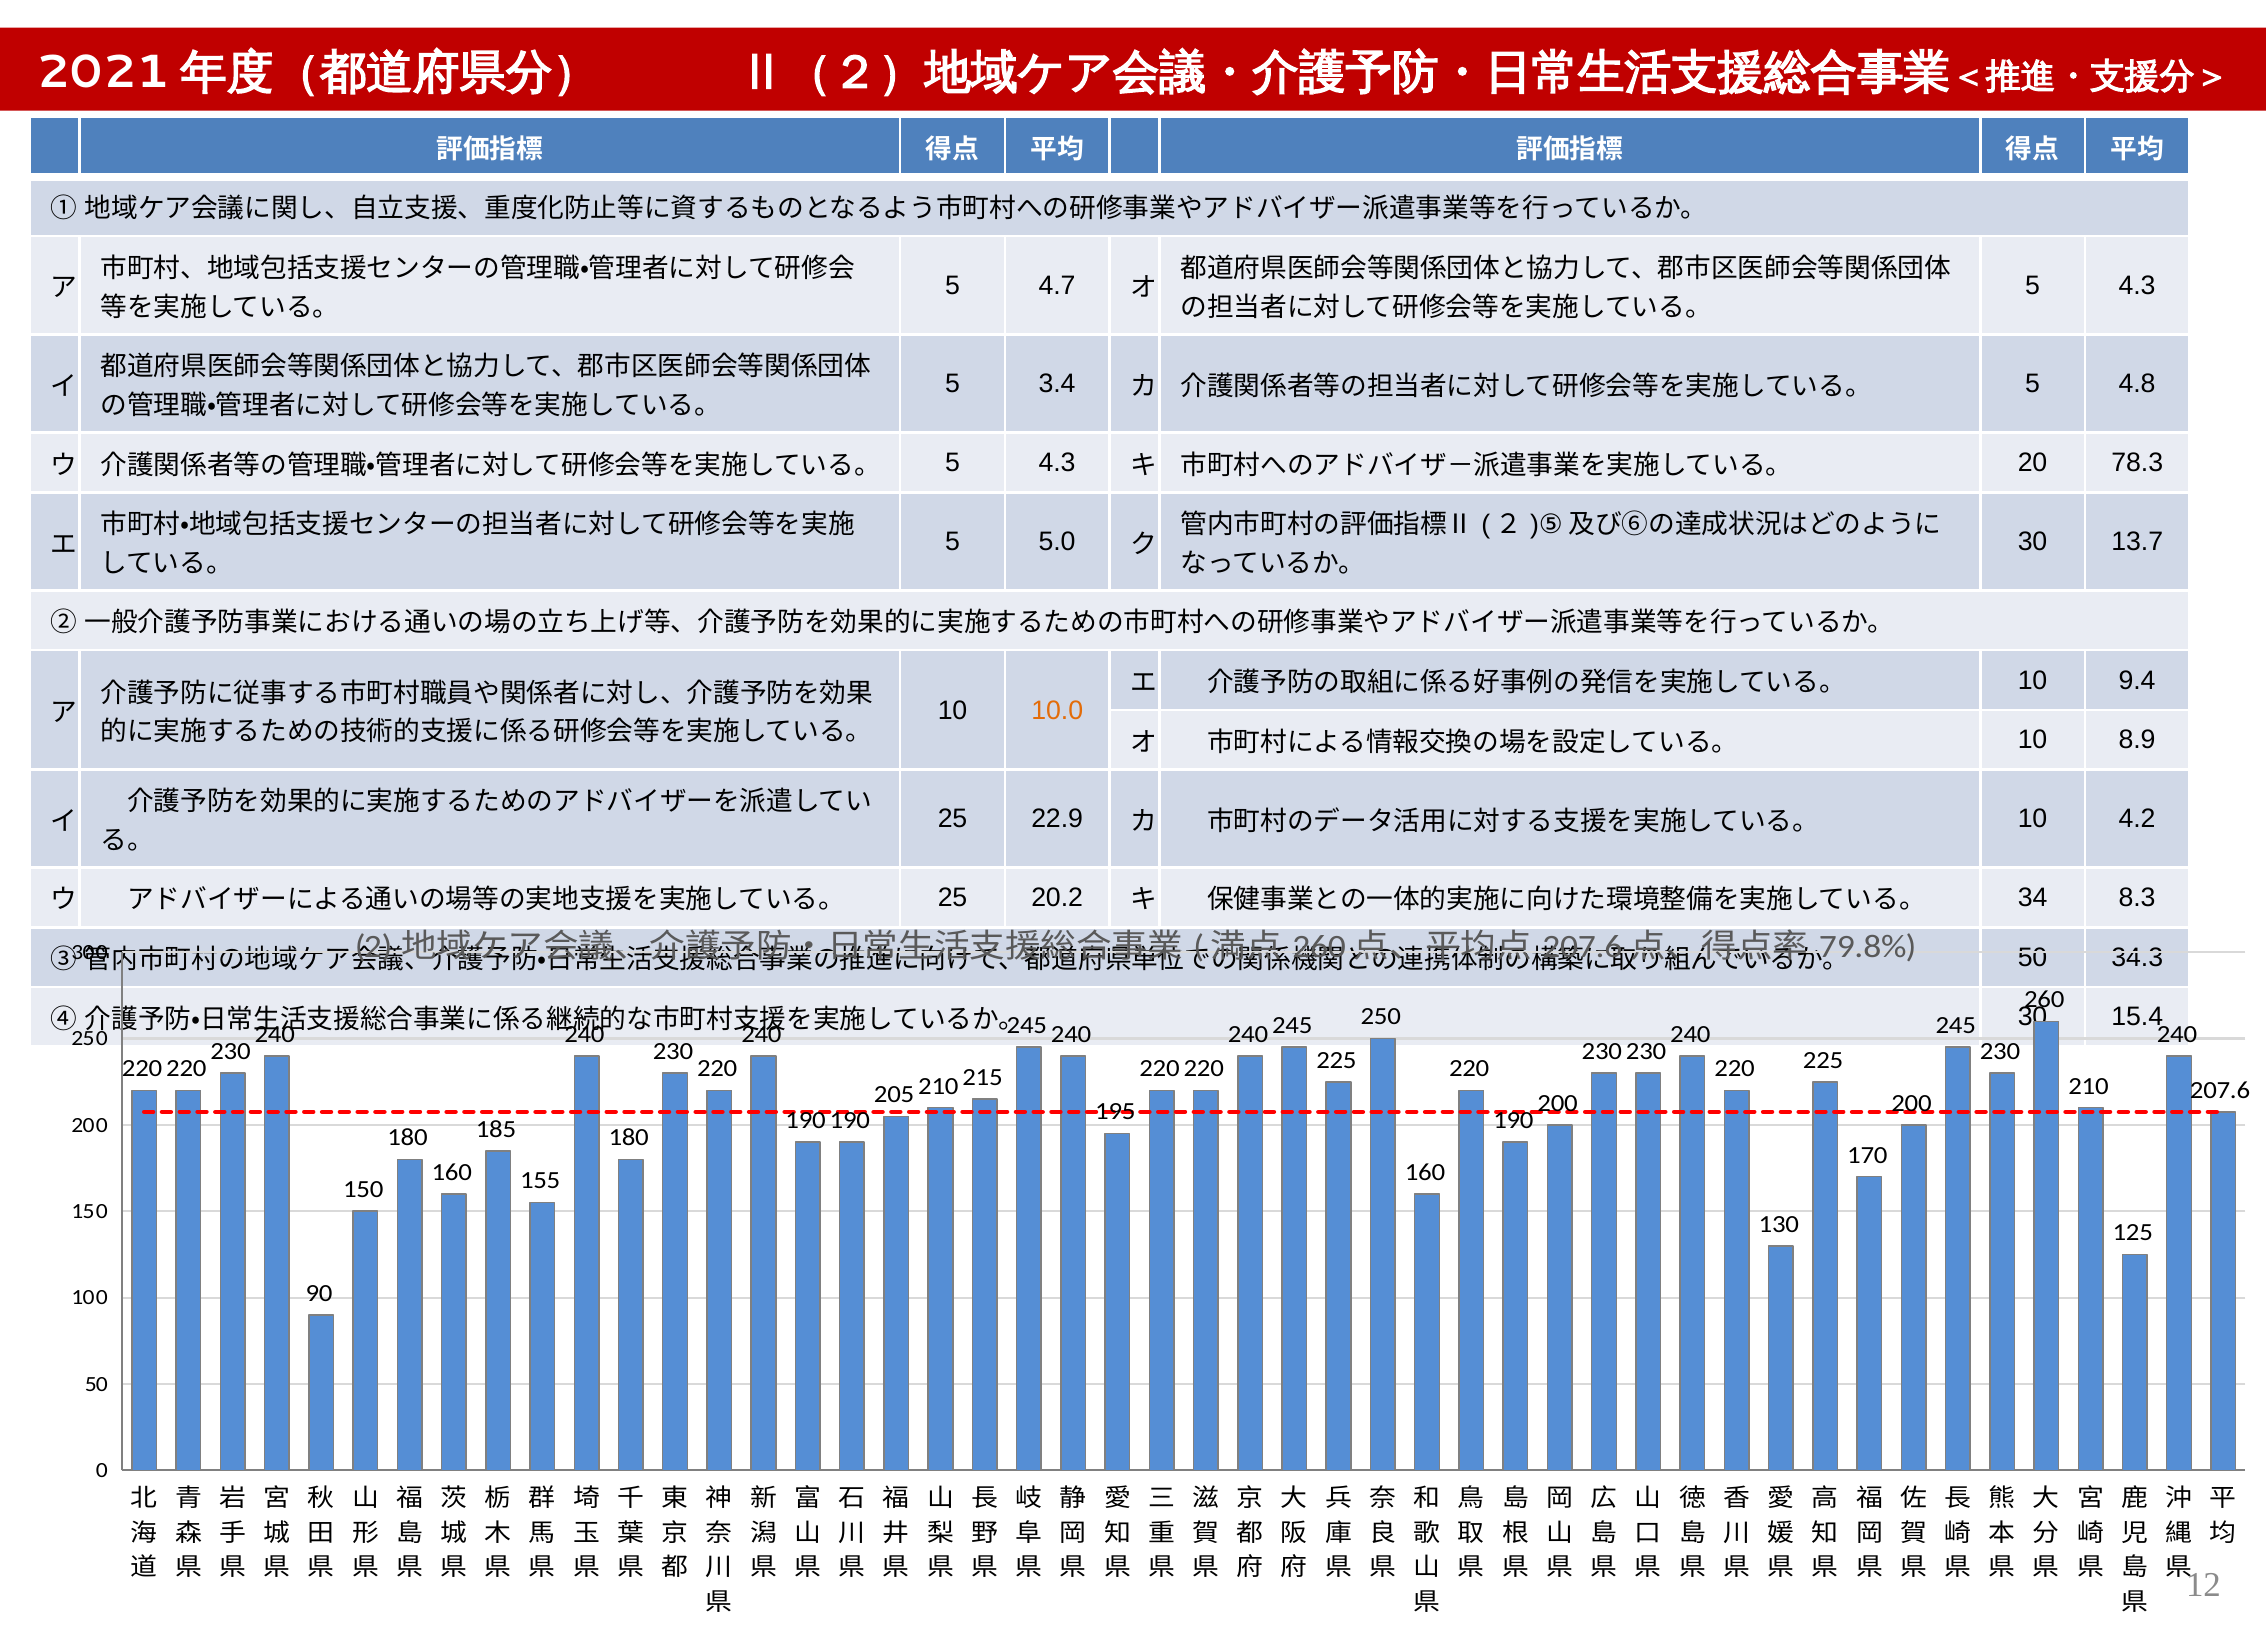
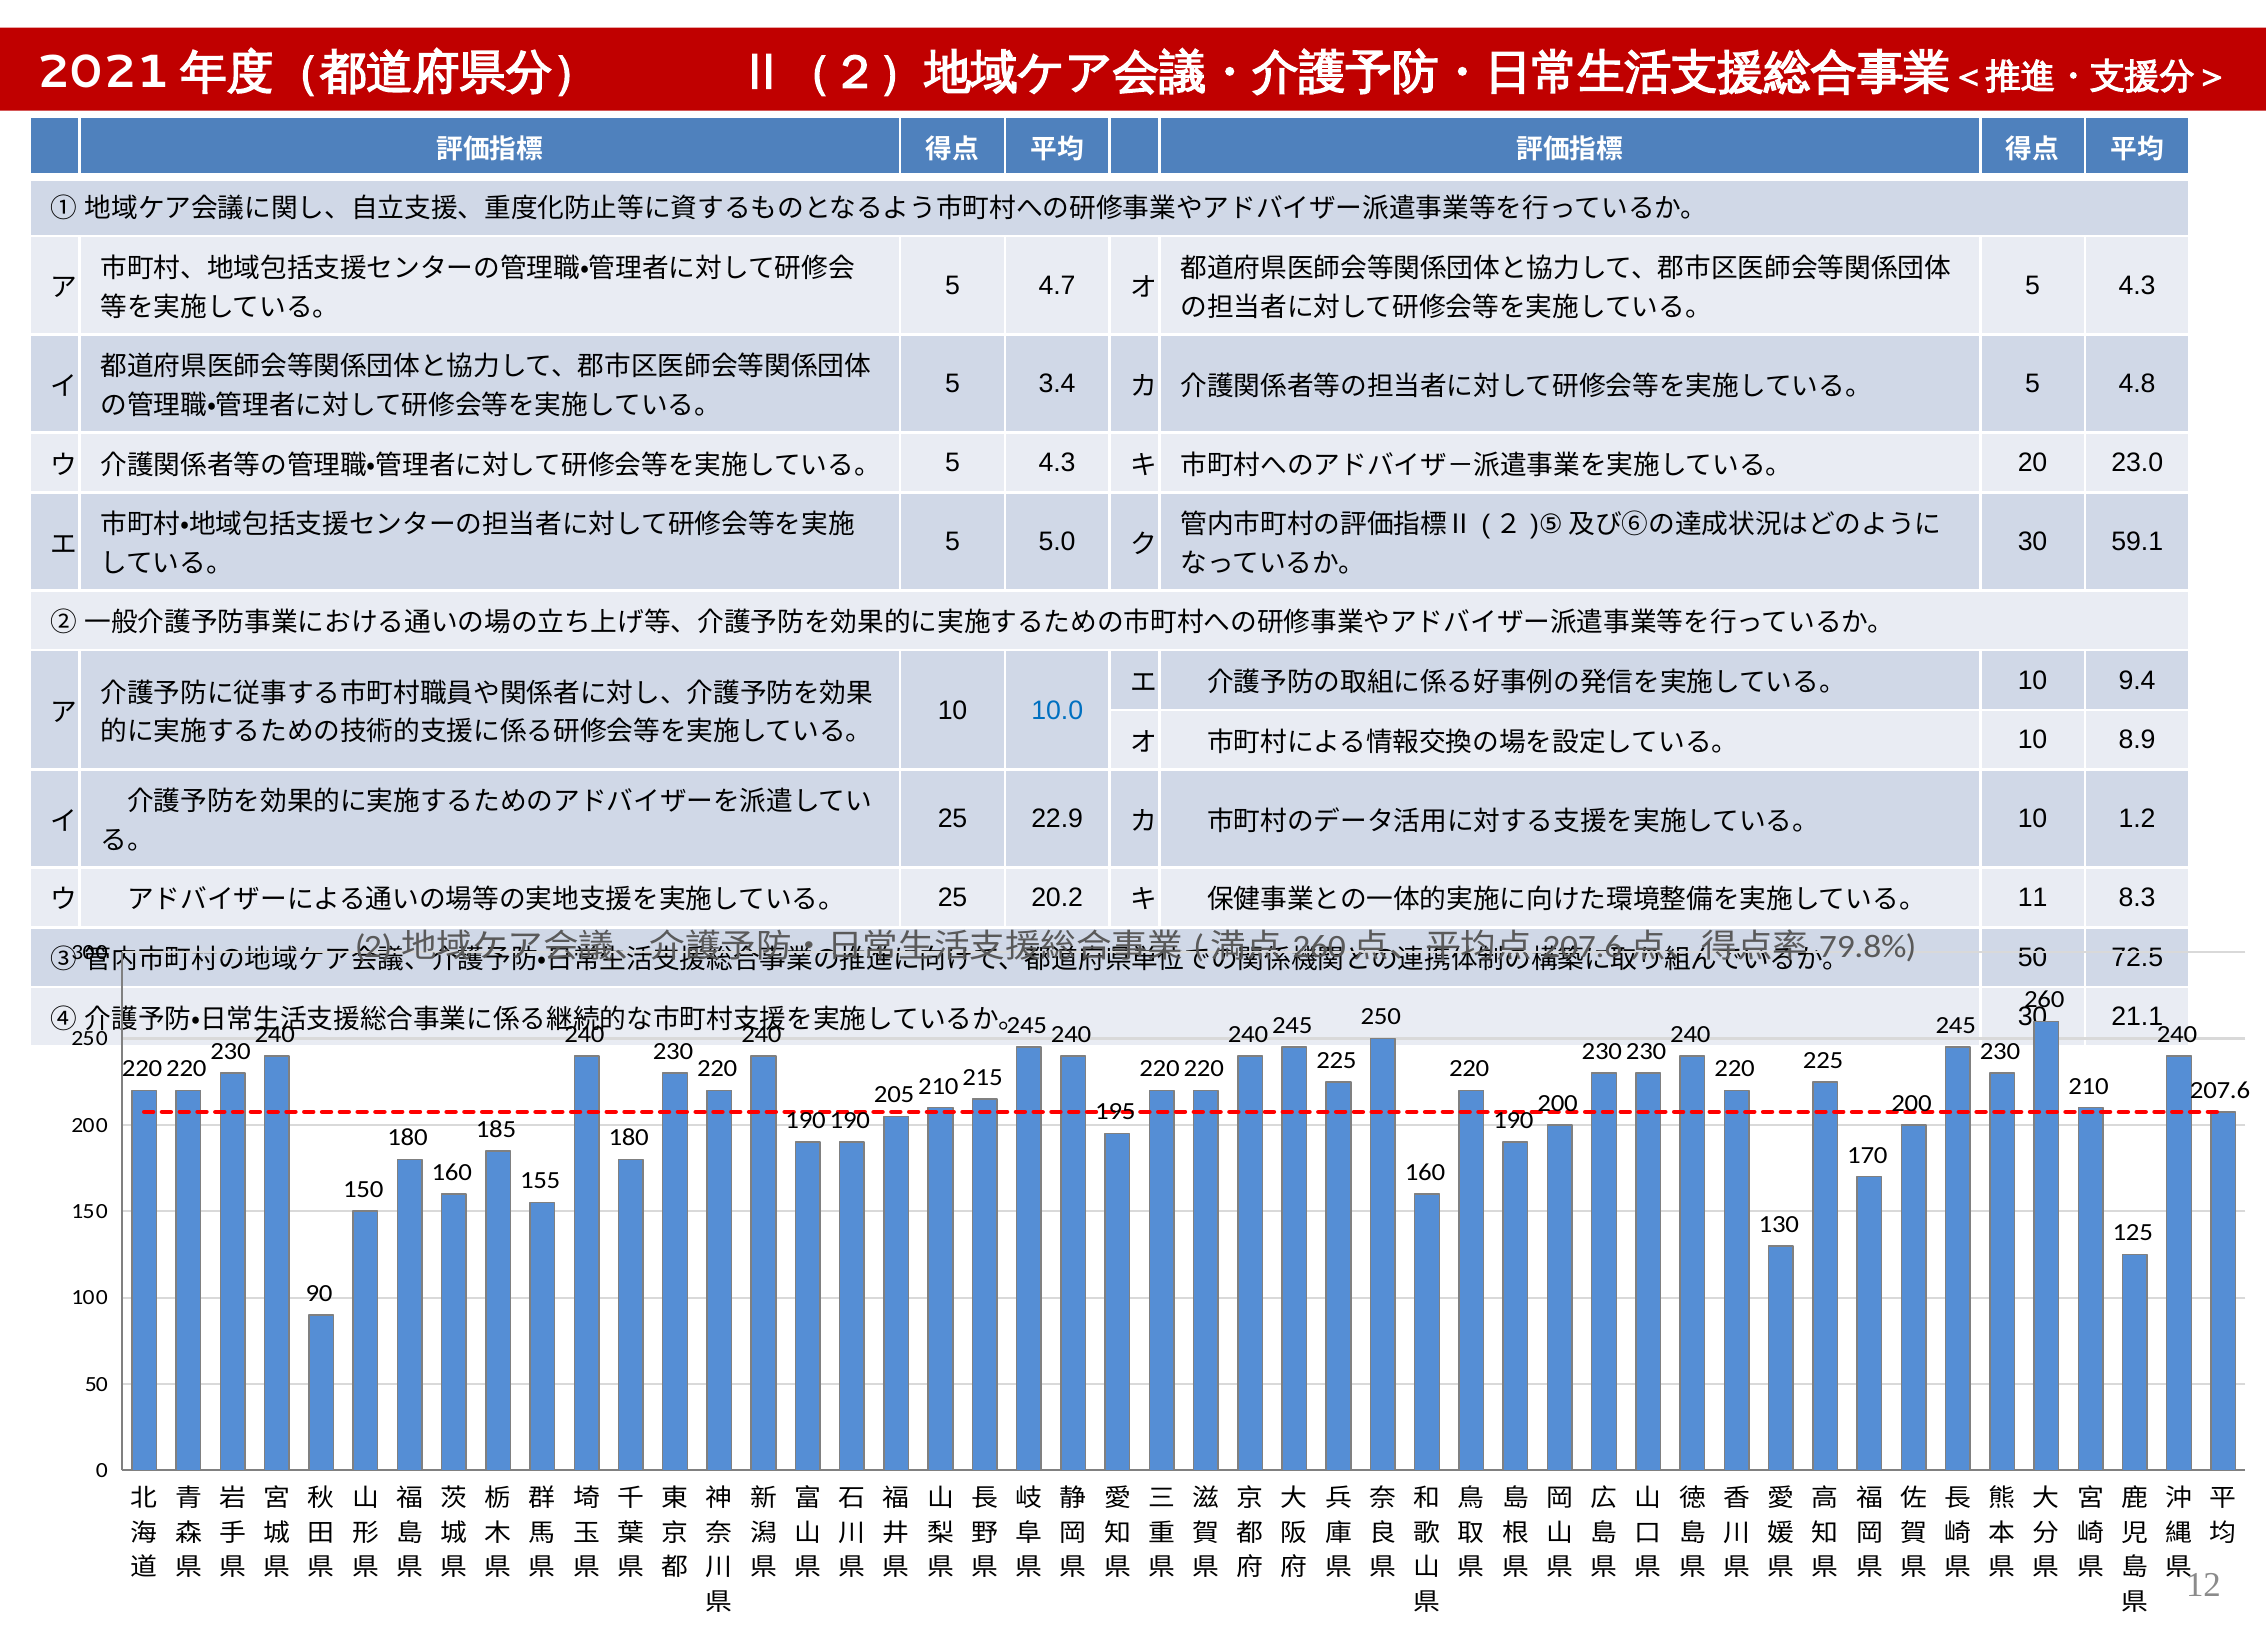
78.3: 78.3 -> 23.0
13.7: 13.7 -> 59.1
10.0 colour: orange -> blue
4.2: 4.2 -> 1.2
34: 34 -> 11
34.3: 34.3 -> 72.5
15.4: 15.4 -> 21.1
